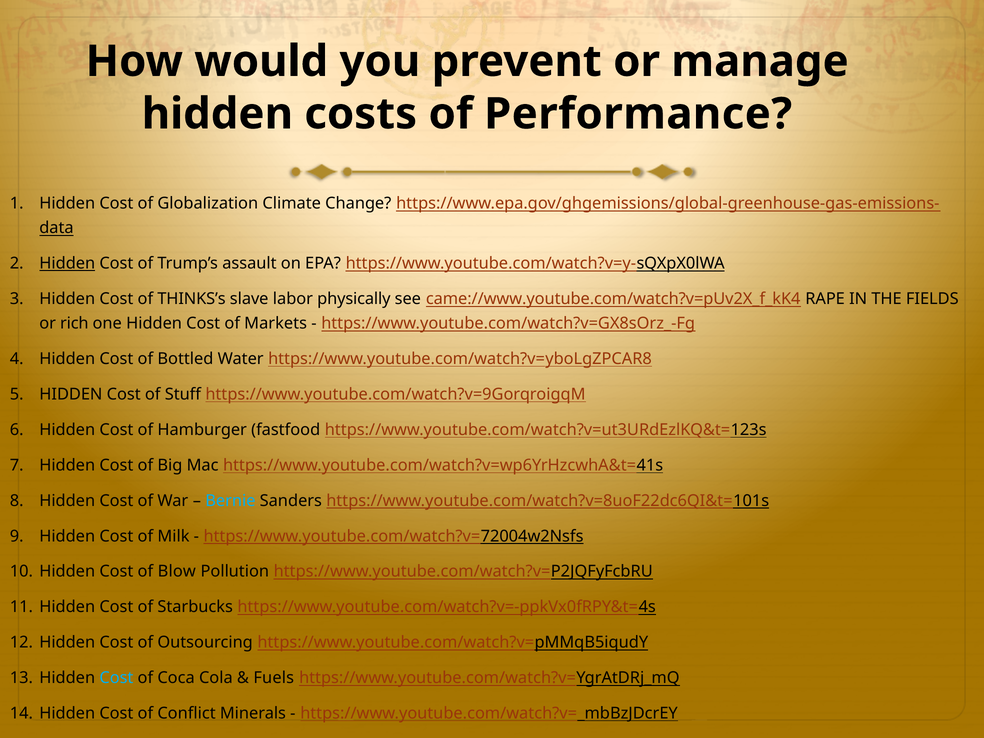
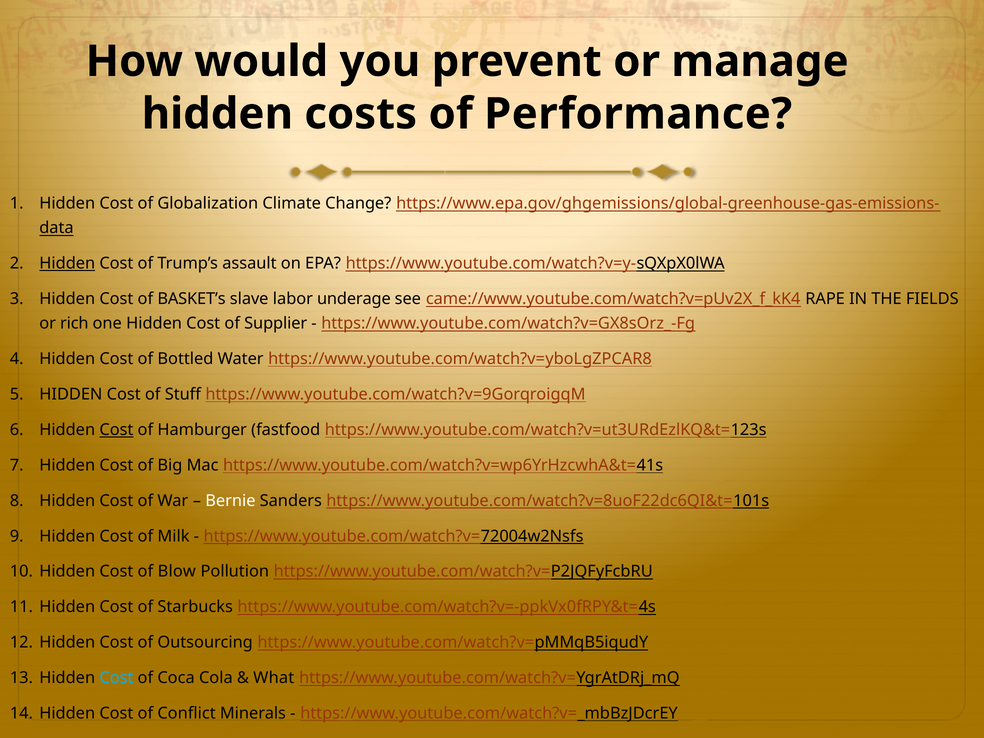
THINKS’s: THINKS’s -> BASKET’s
physically: physically -> underage
Markets: Markets -> Supplier
Cost at (116, 430) underline: none -> present
Bernie colour: light blue -> white
Fuels: Fuels -> What
